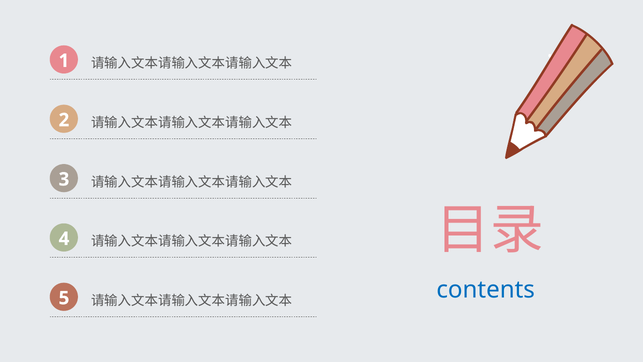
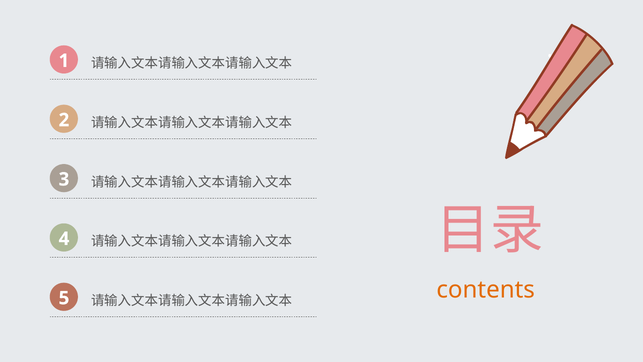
contents colour: blue -> orange
